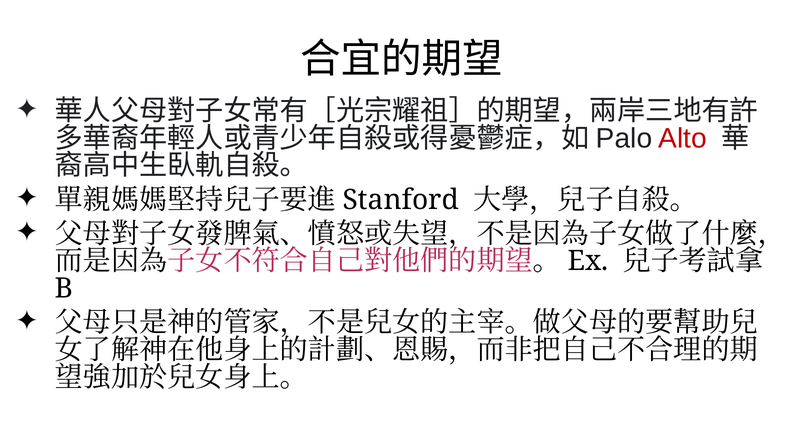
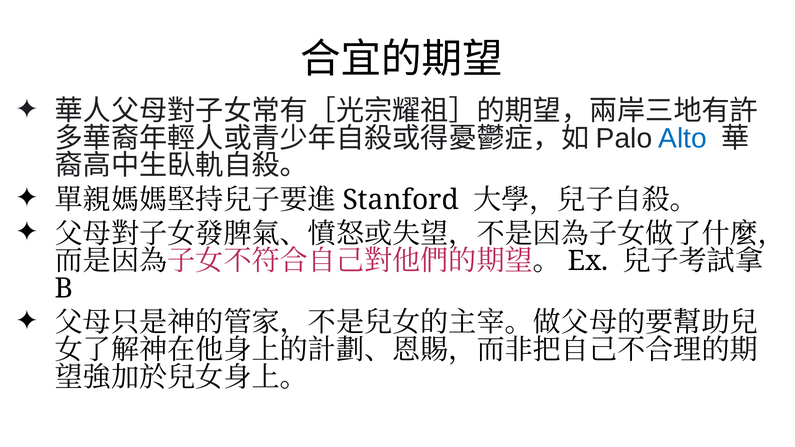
Alto colour: red -> blue
